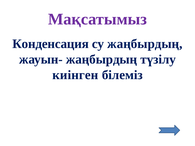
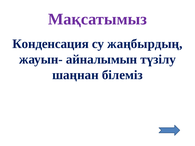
жауын- жаңбырдың: жаңбырдың -> айналымын
киінген: киінген -> шаңнан
